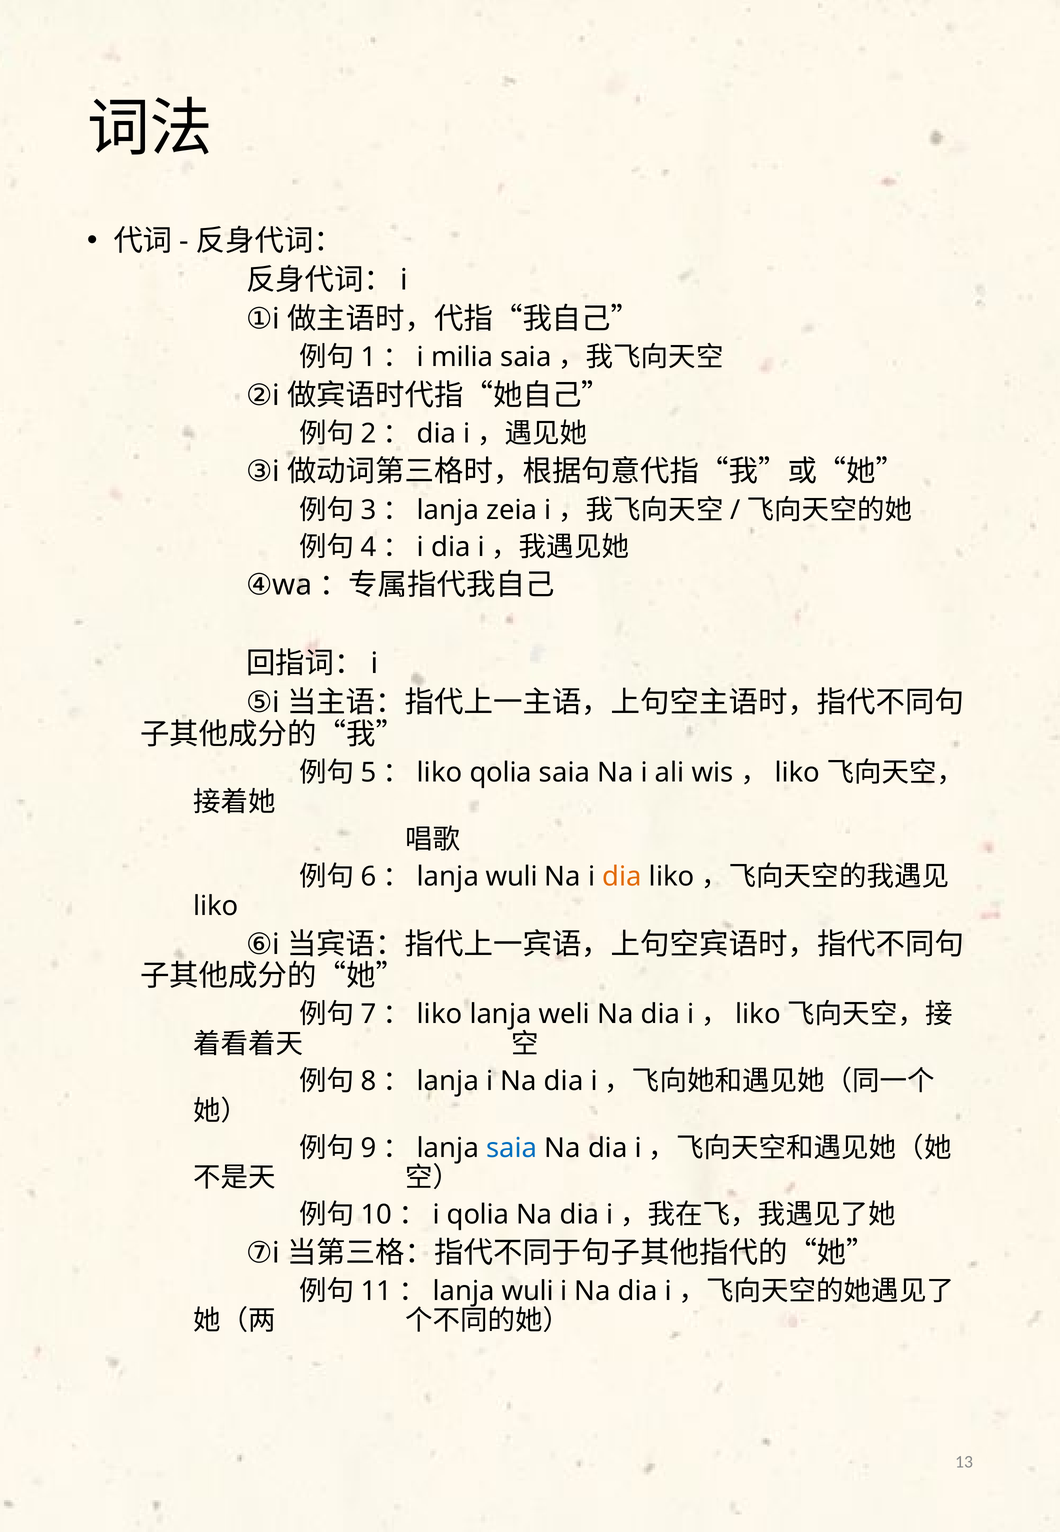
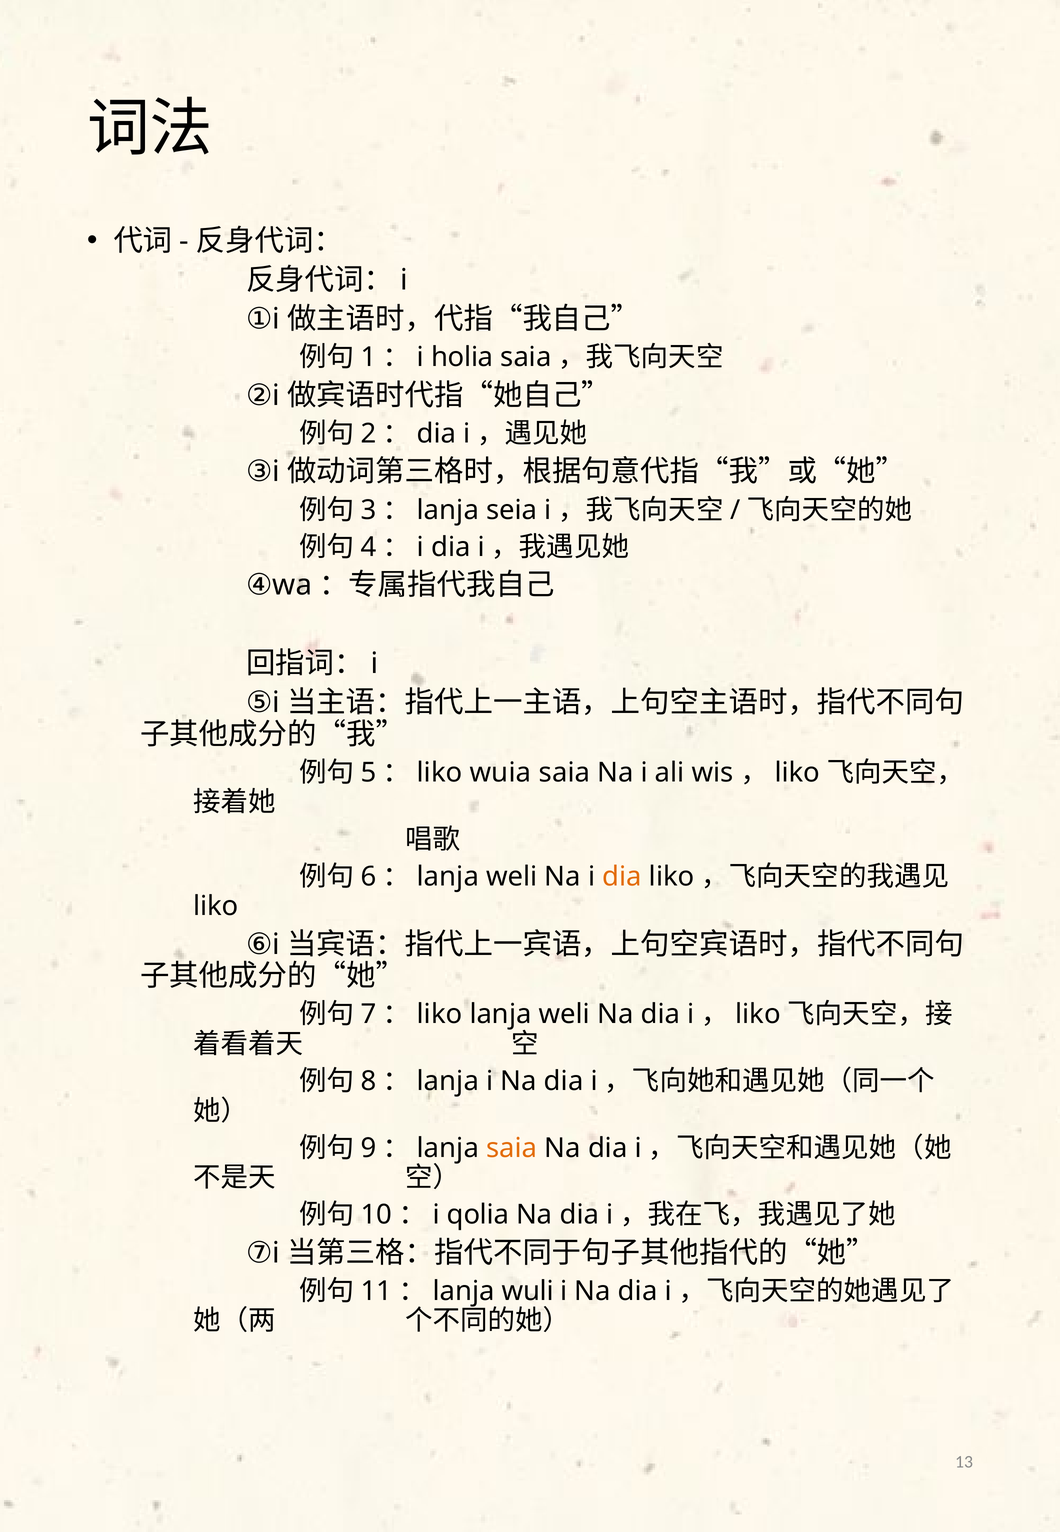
milia: milia -> holia
zeia: zeia -> seia
qolia at (501, 772): qolia -> wuia
wuli at (512, 876): wuli -> weli
saia at (512, 1147) colour: blue -> orange
